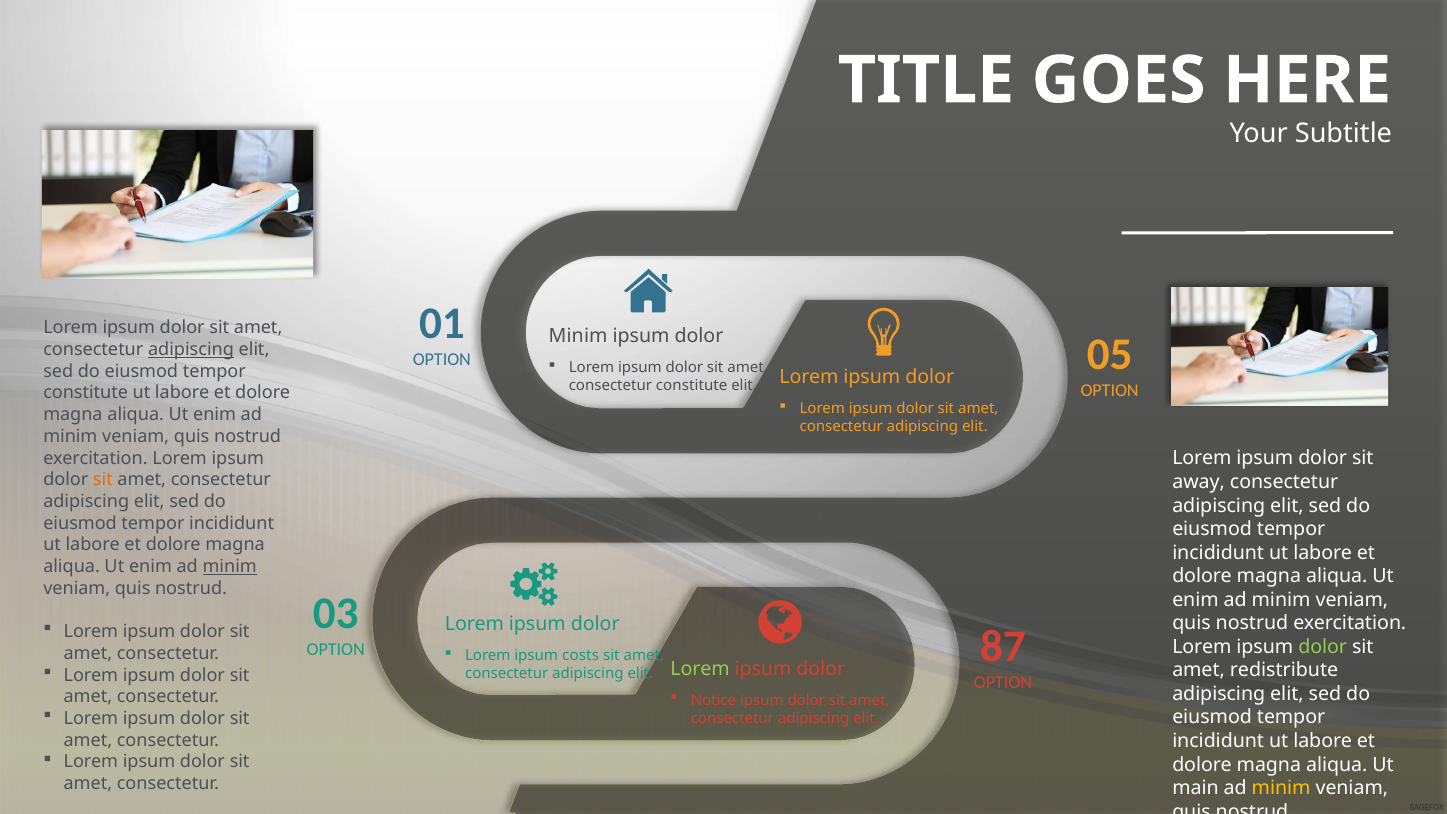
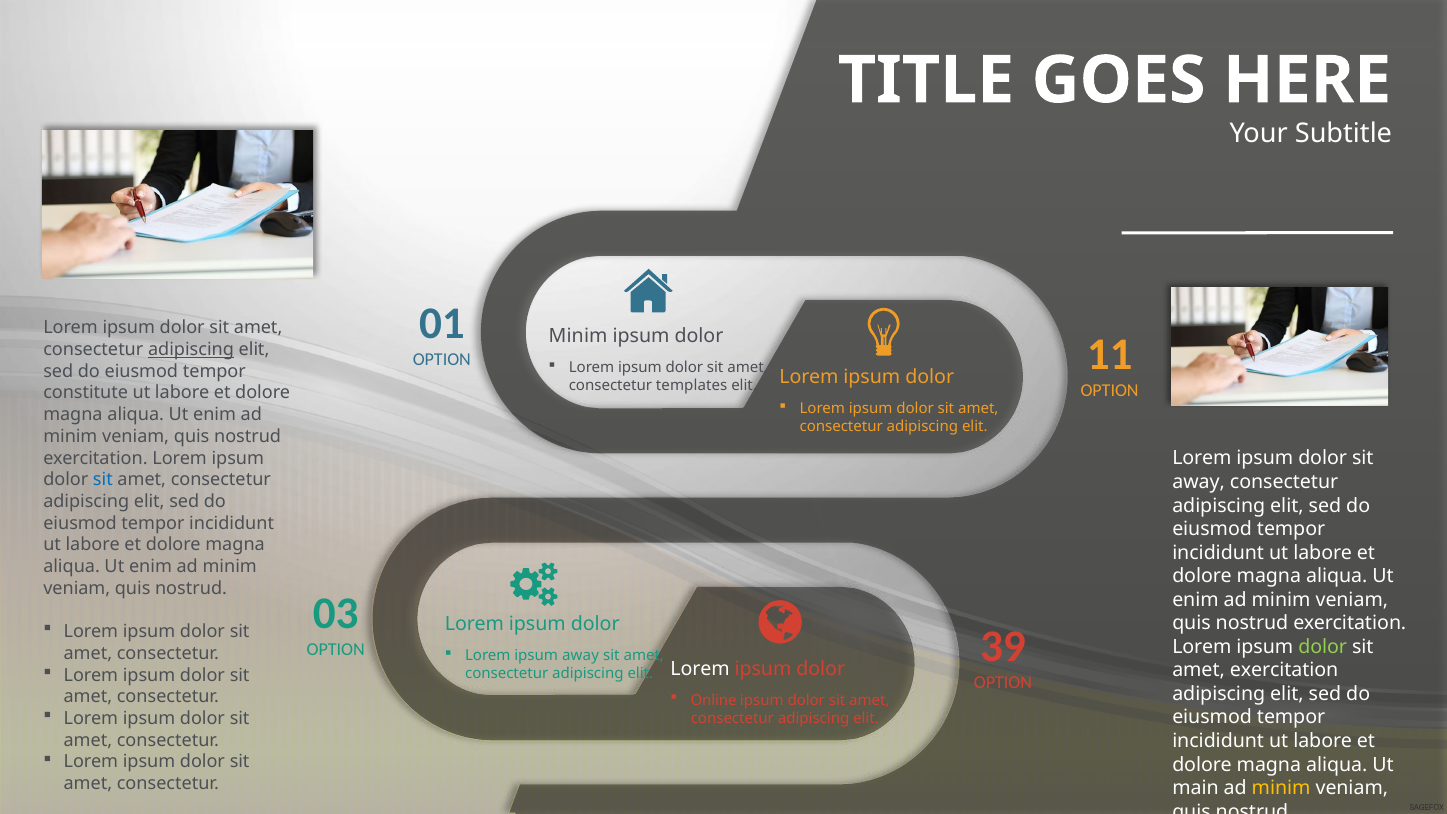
05: 05 -> 11
consectetur constitute: constitute -> templates
sit at (103, 480) colour: orange -> blue
minim at (230, 567) underline: present -> none
87: 87 -> 39
ipsum costs: costs -> away
amet redistribute: redistribute -> exercitation
Lorem at (700, 669) colour: light green -> white
Notice: Notice -> Online
